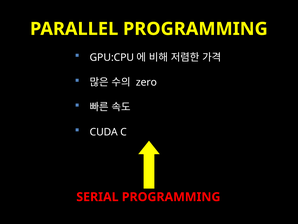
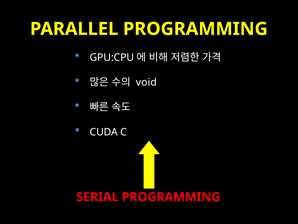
zero: zero -> void
